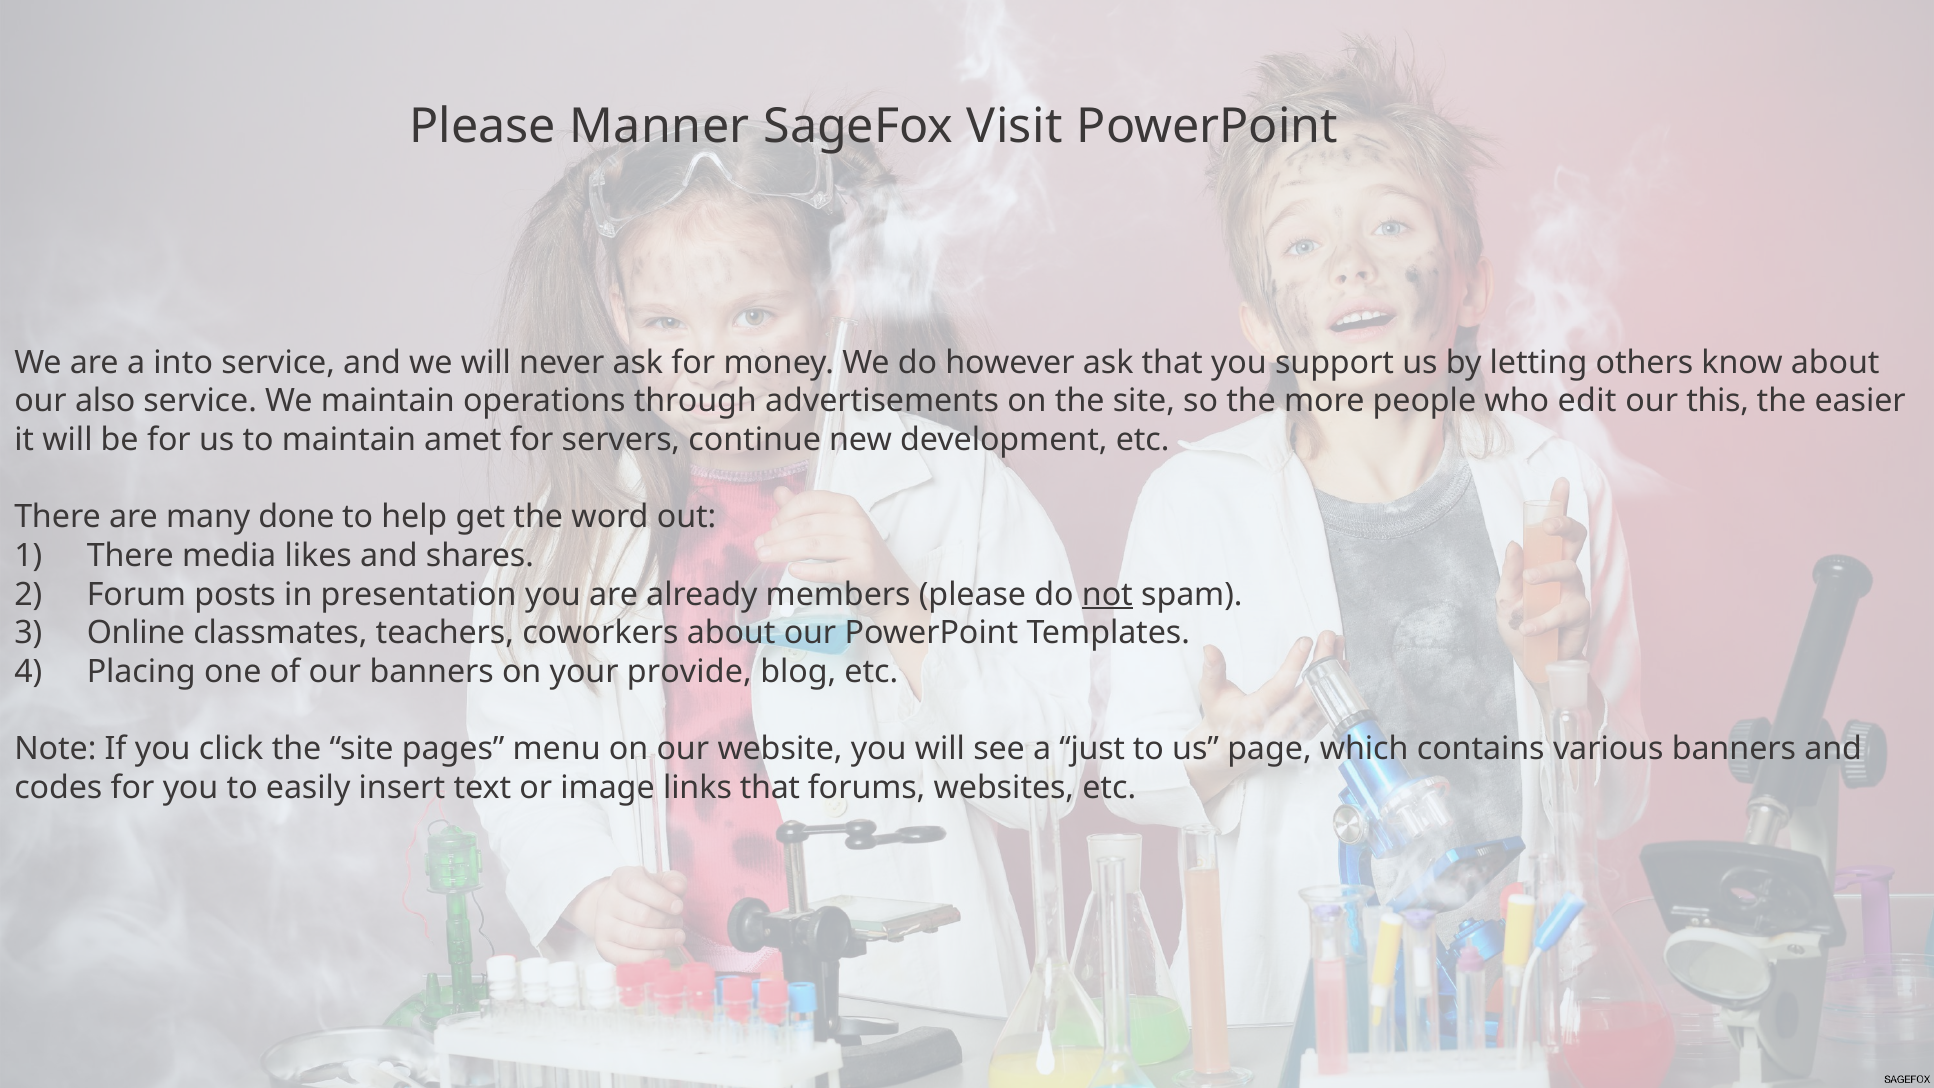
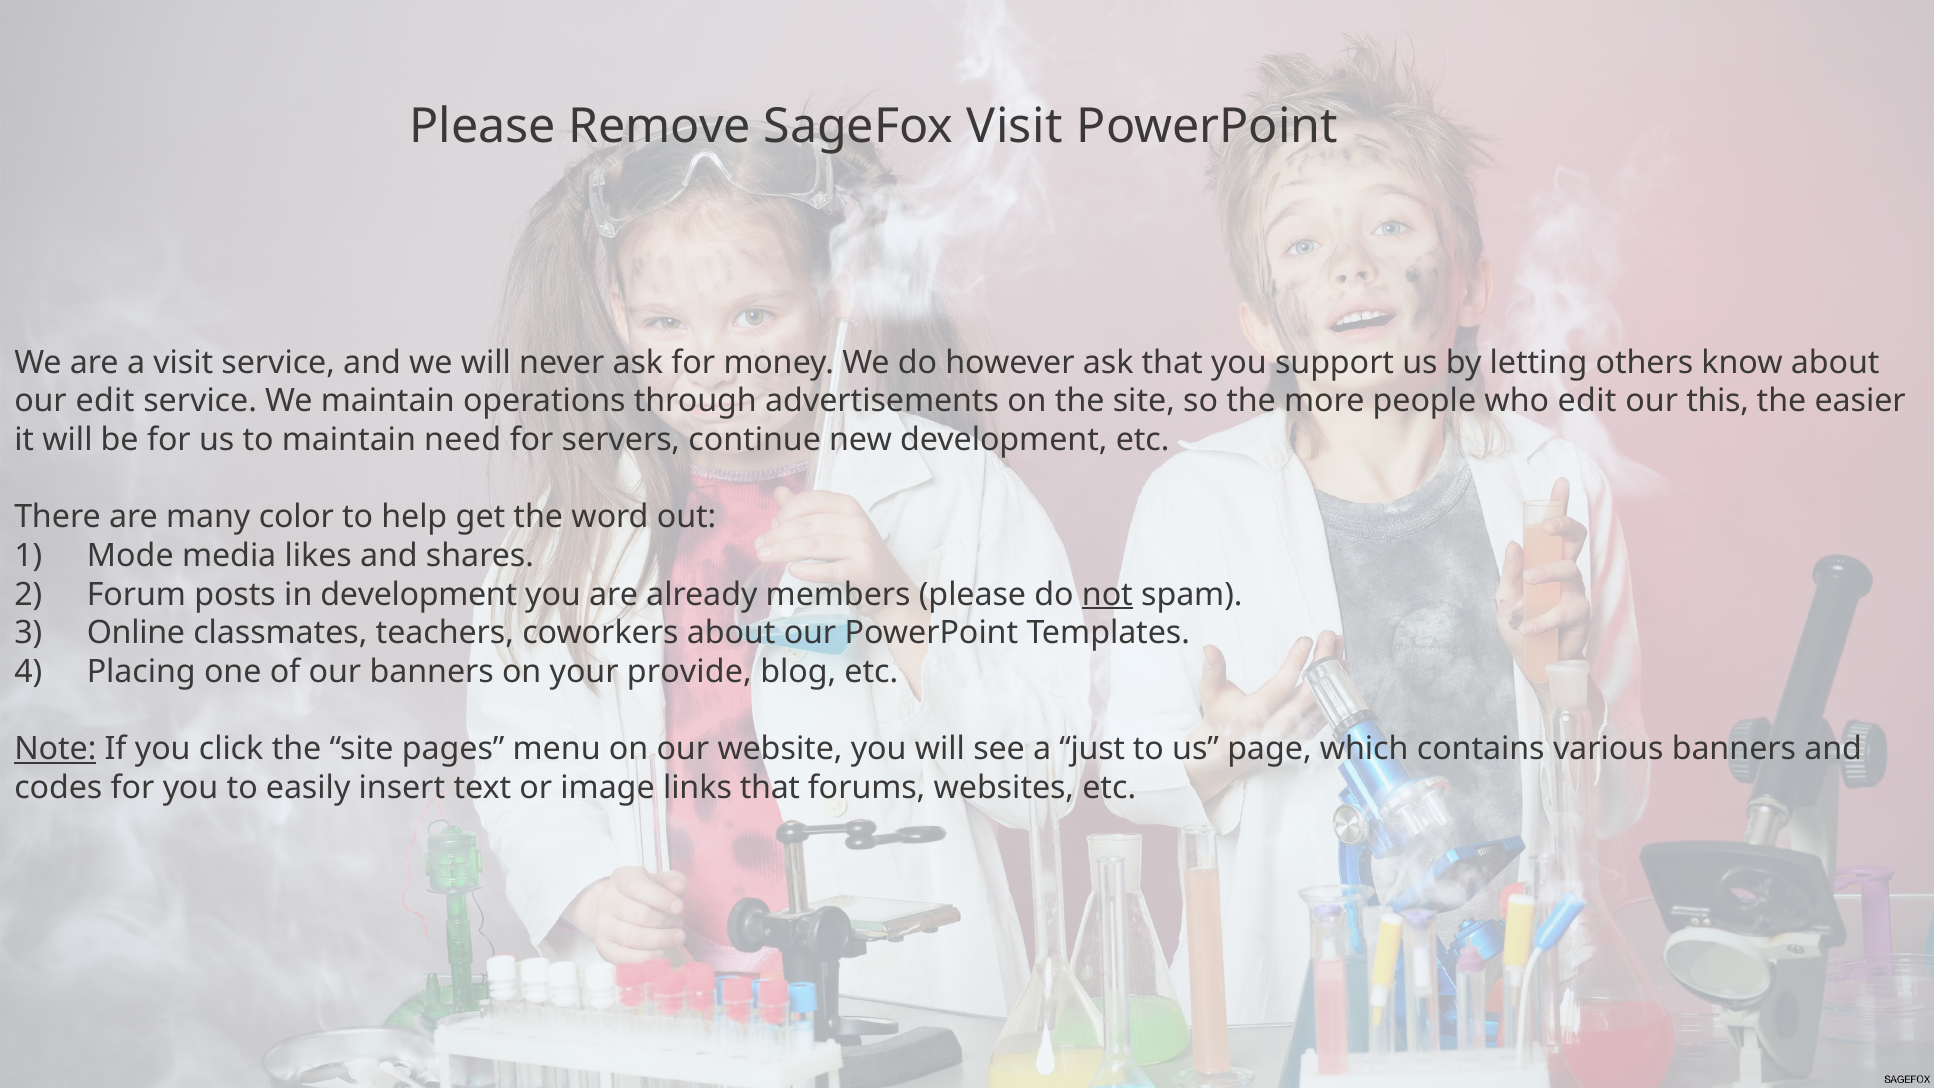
Manner: Manner -> Remove
a into: into -> visit
our also: also -> edit
amet: amet -> need
done: done -> color
There at (130, 556): There -> Mode
in presentation: presentation -> development
Note underline: none -> present
